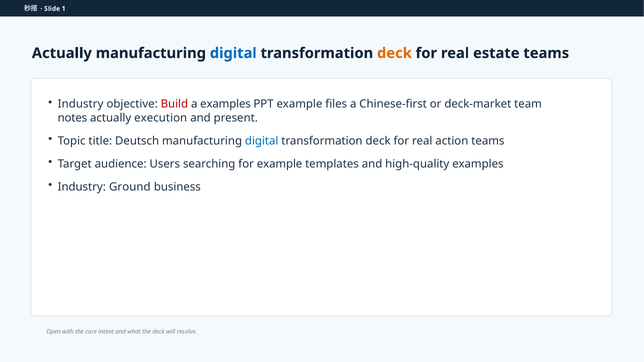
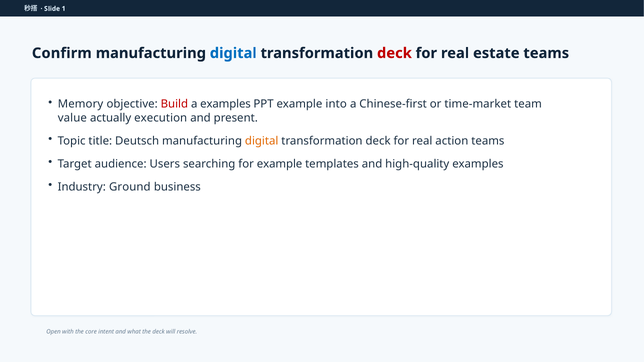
Actually at (62, 53): Actually -> Confirm
deck at (394, 53) colour: orange -> red
Industry at (81, 104): Industry -> Memory
files: files -> into
deck-market: deck-market -> time-market
notes: notes -> value
digital at (262, 141) colour: blue -> orange
